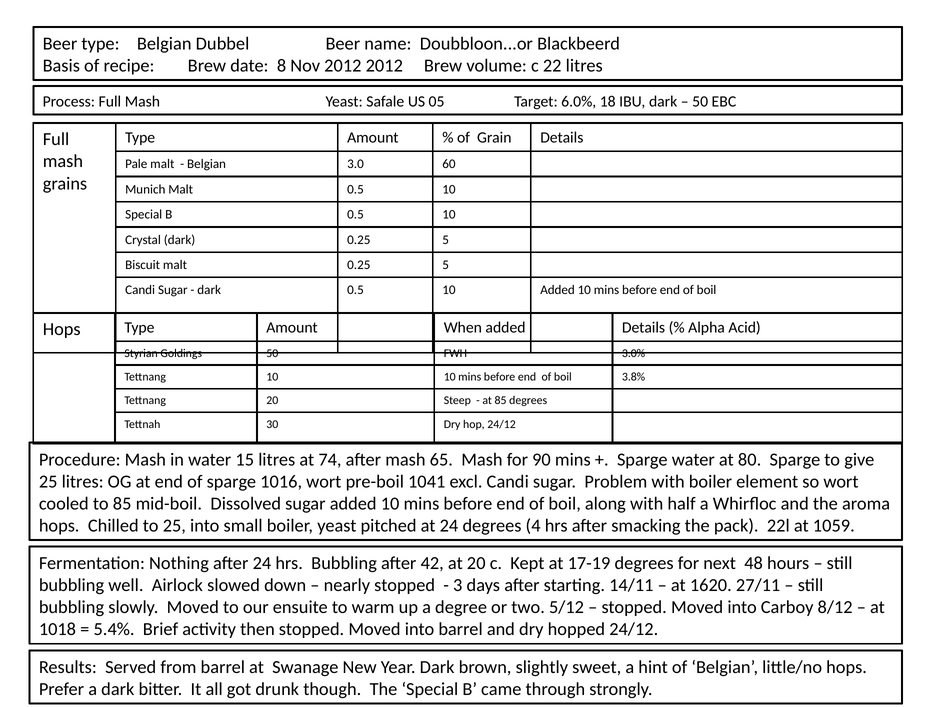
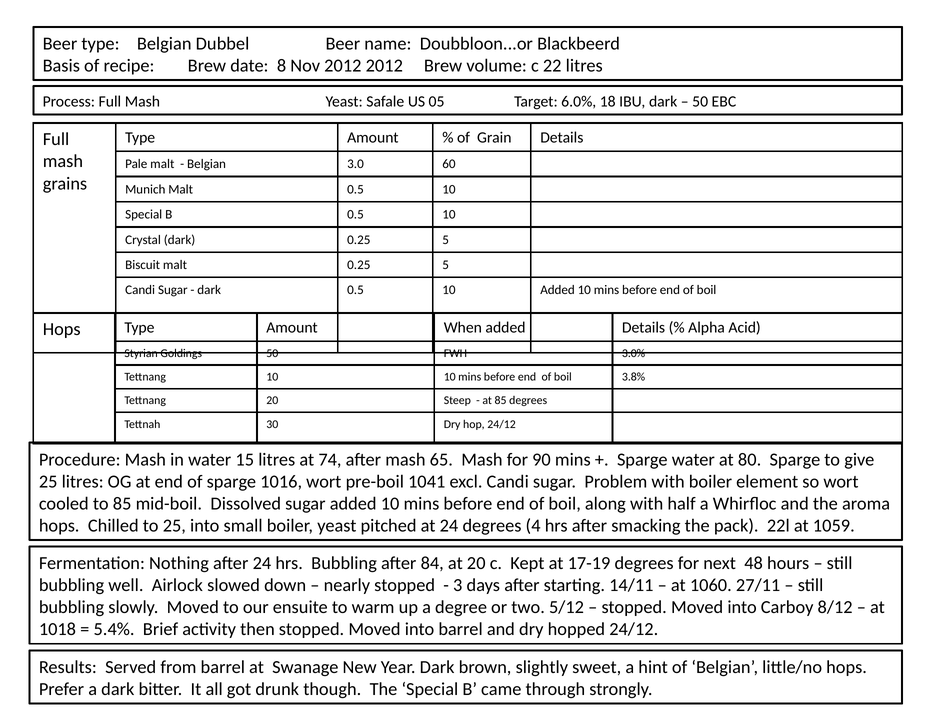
42: 42 -> 84
1620: 1620 -> 1060
